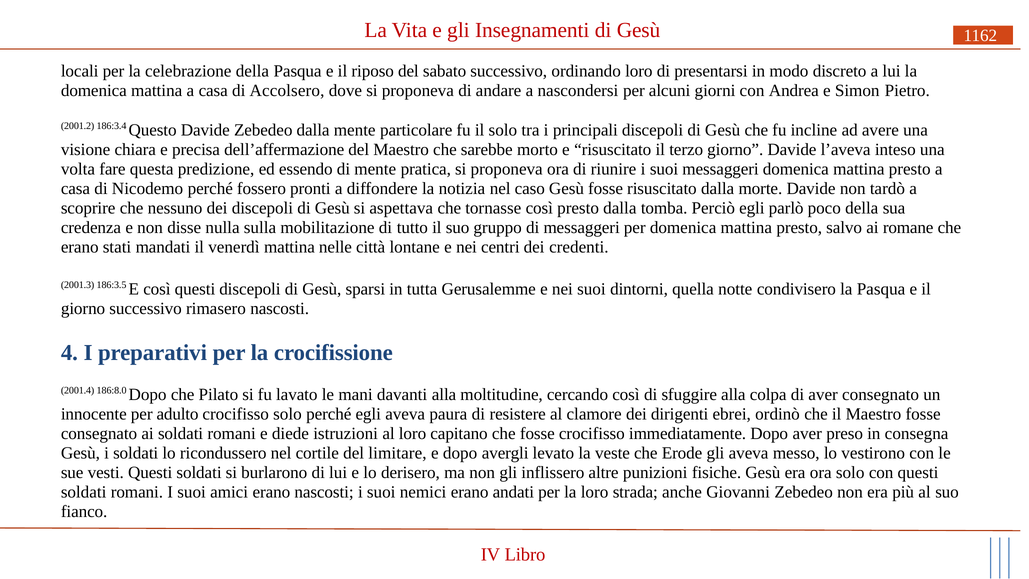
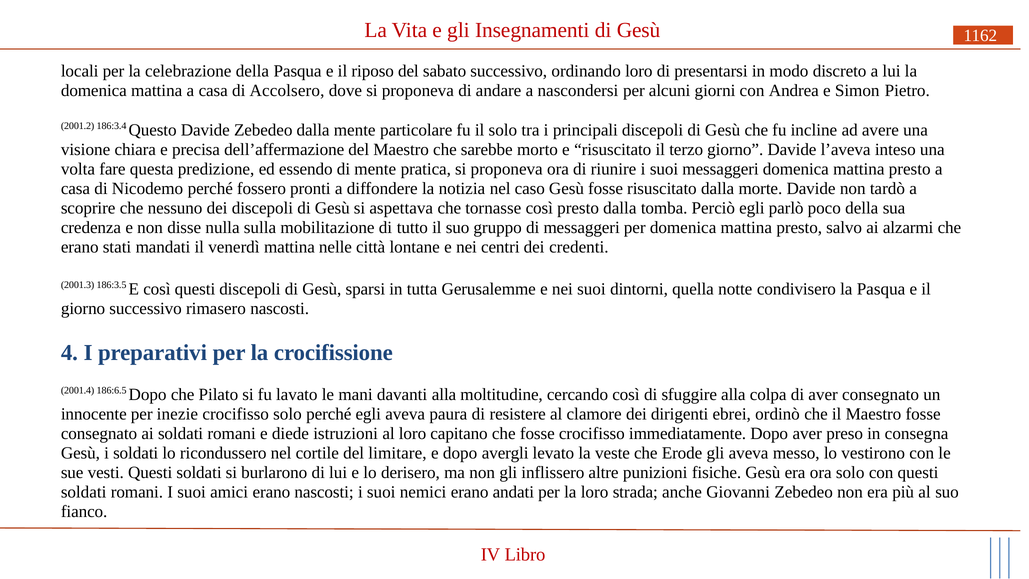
romane: romane -> alzarmi
186:8.0: 186:8.0 -> 186:6.5
adulto: adulto -> inezie
